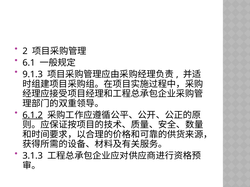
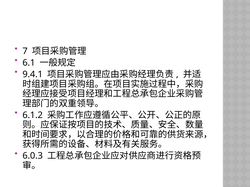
2: 2 -> 7
9.1.3: 9.1.3 -> 9.4.1
6.1.2 underline: present -> none
3.1.3: 3.1.3 -> 6.0.3
